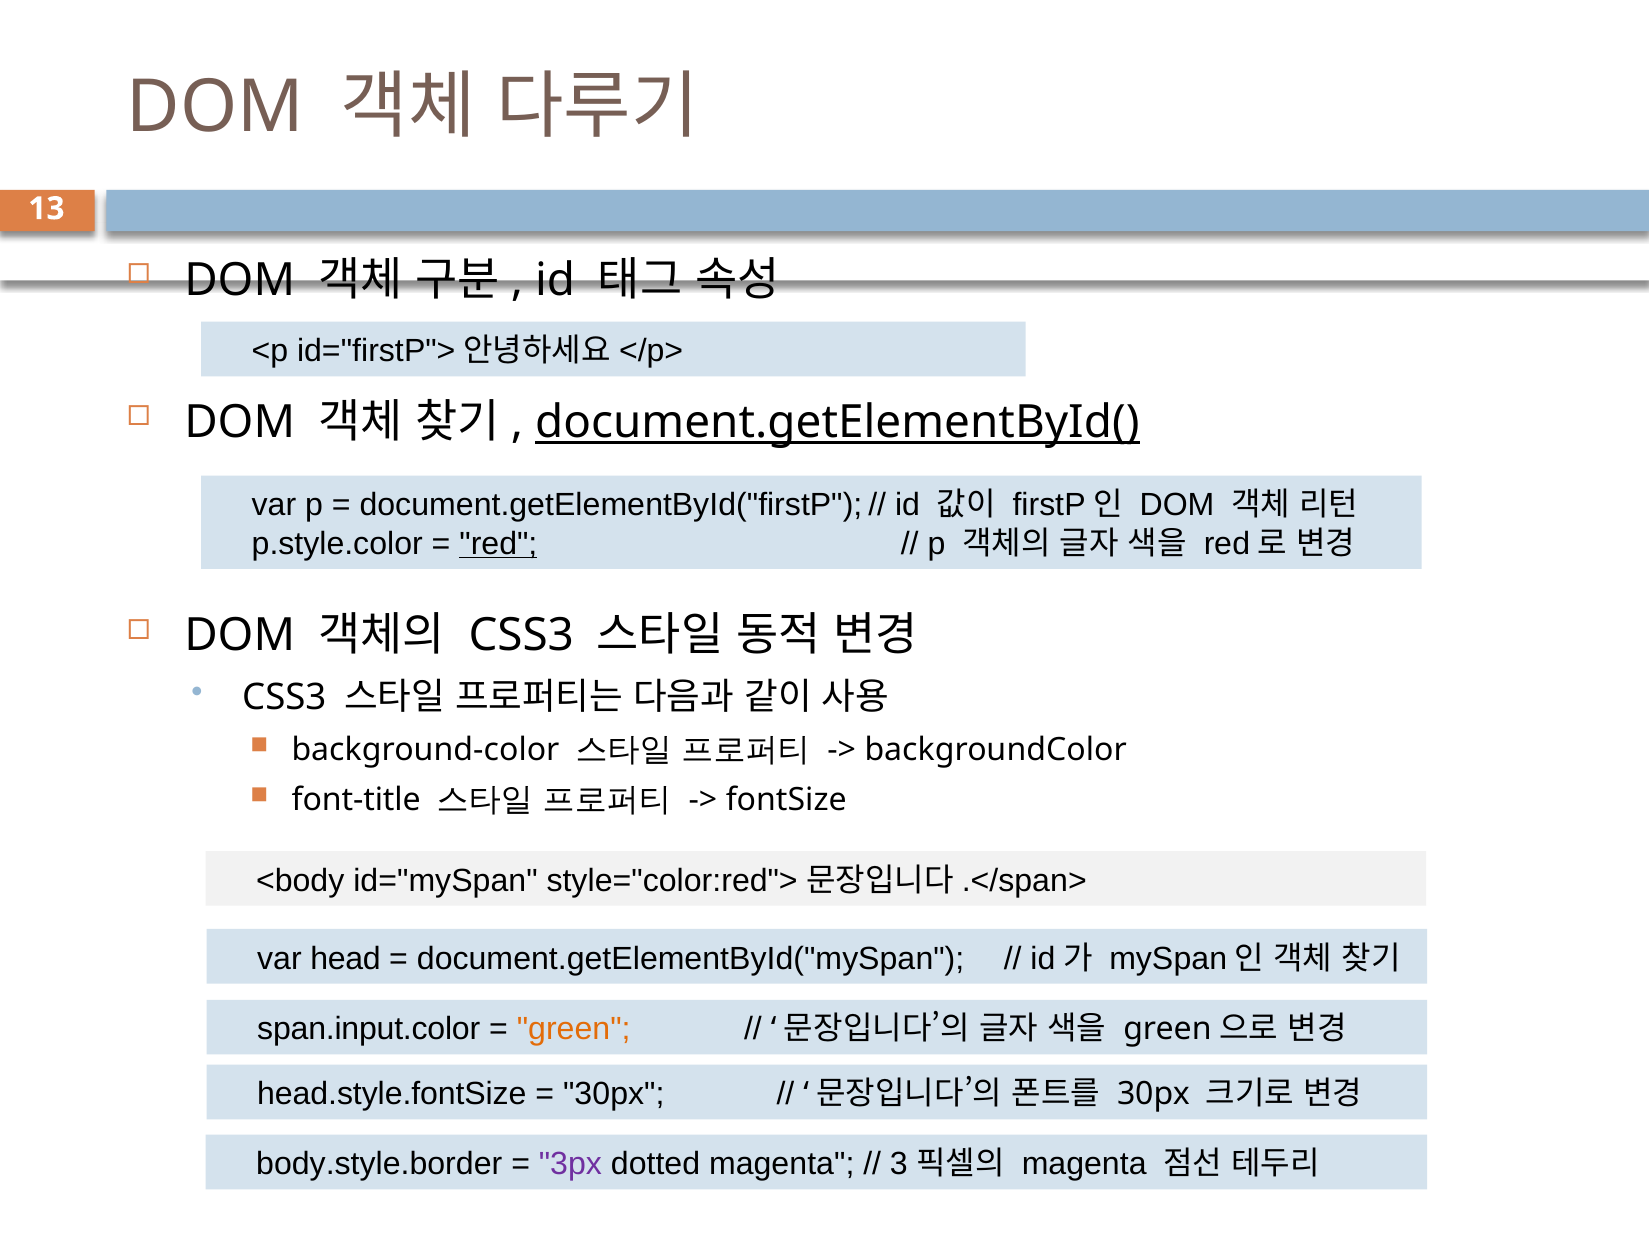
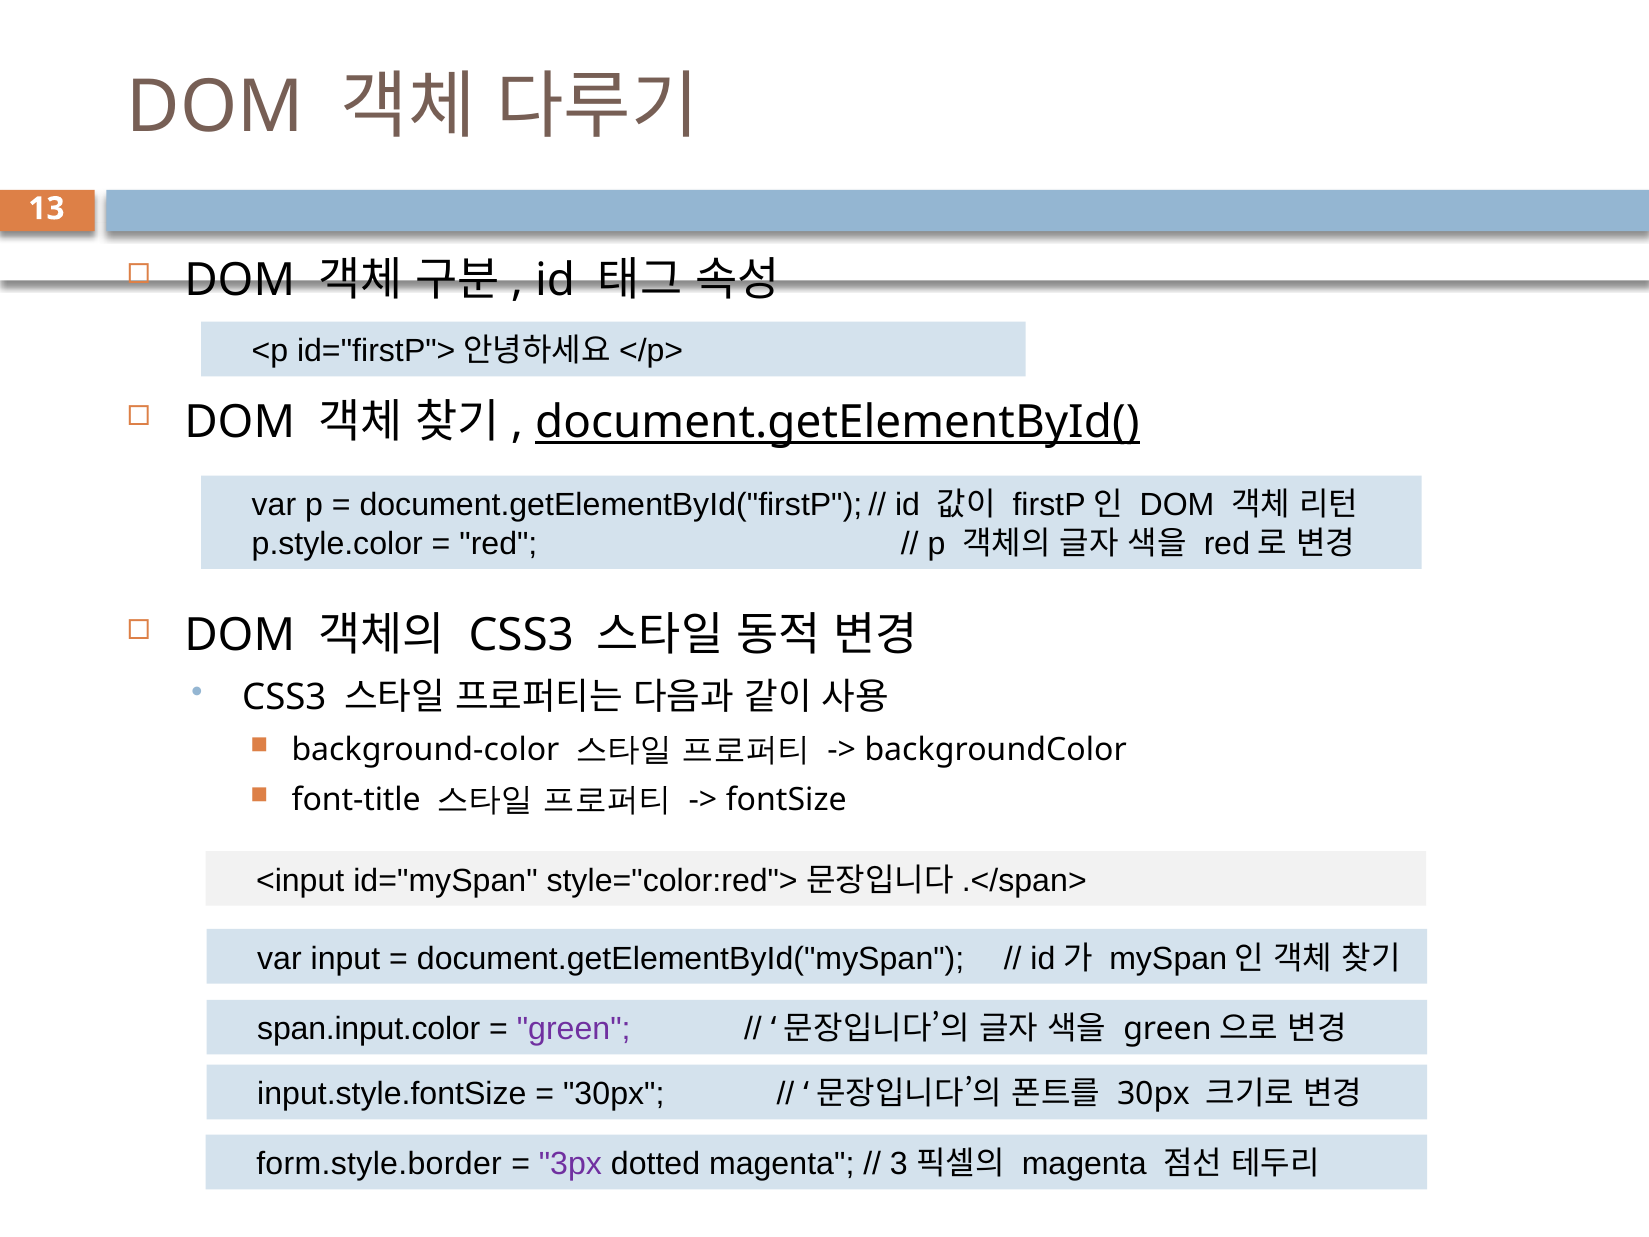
red underline: present -> none
<body: <body -> <input
head: head -> input
green colour: orange -> purple
head.style.fontSize: head.style.fontSize -> input.style.fontSize
body.style.border: body.style.border -> form.style.border
